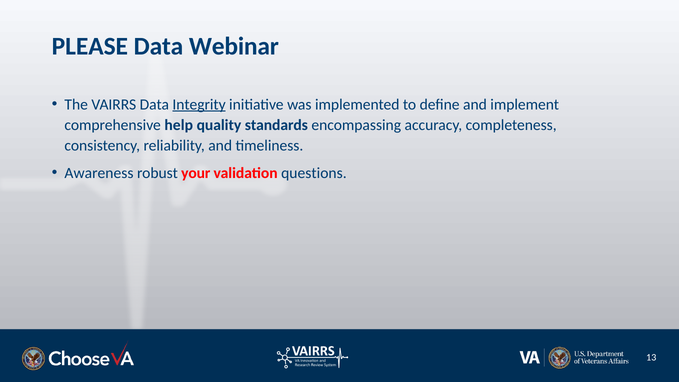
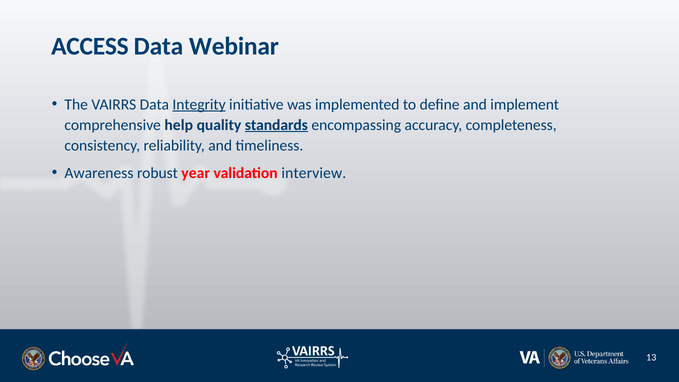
PLEASE: PLEASE -> ACCESS
standards underline: none -> present
your: your -> year
questions: questions -> interview
